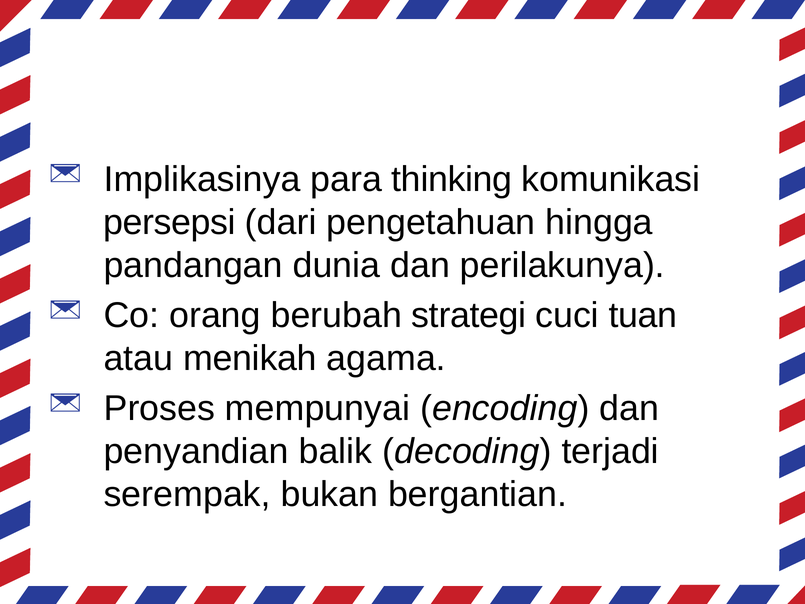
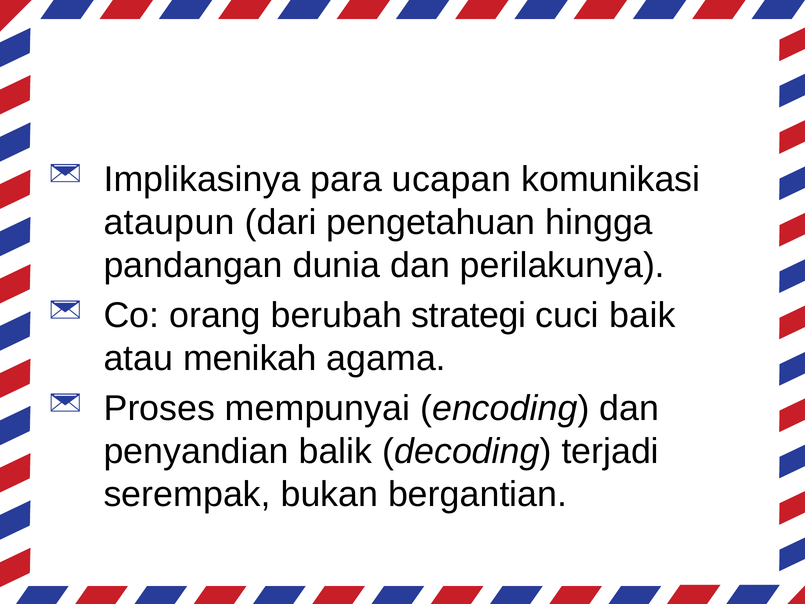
thinking: thinking -> ucapan
persepsi: persepsi -> ataupun
tuan: tuan -> baik
